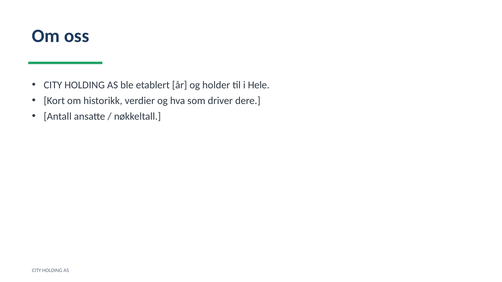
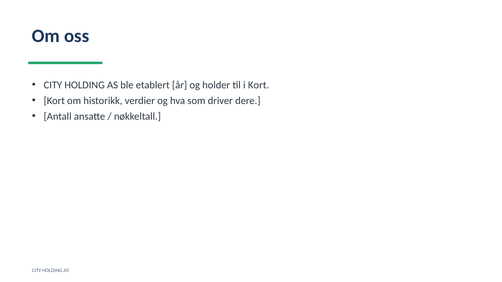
i Hele: Hele -> Kort
